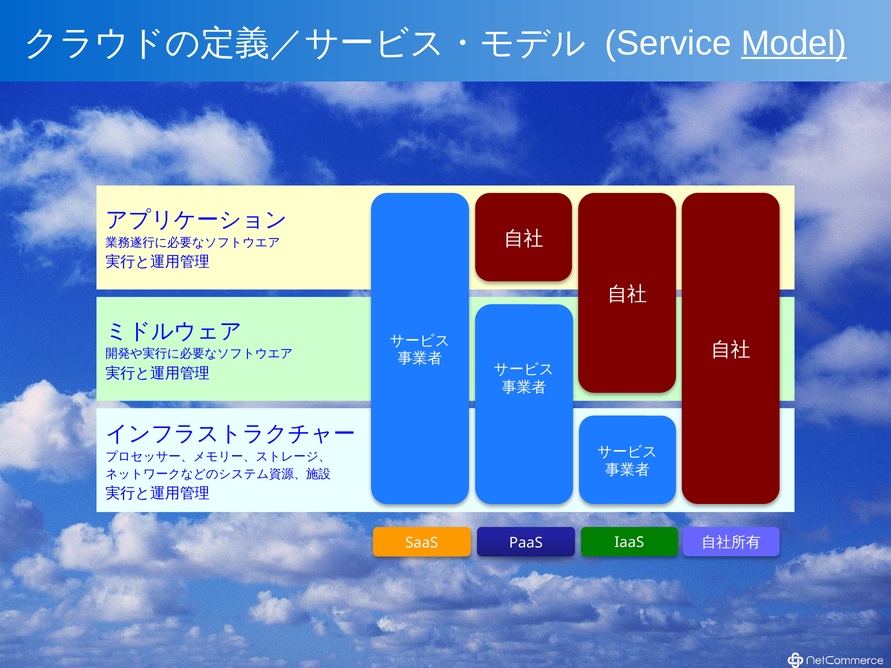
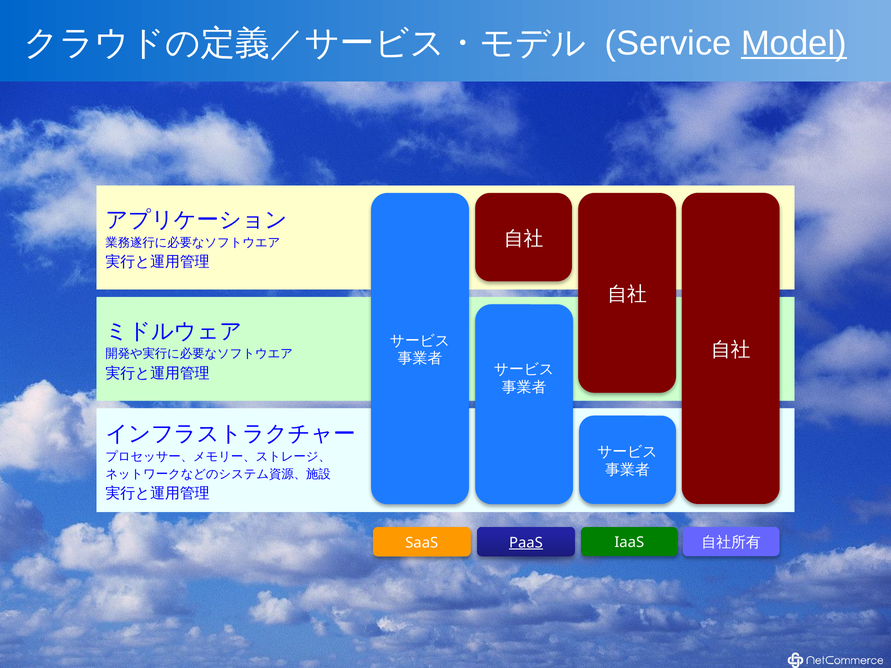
PaaS underline: none -> present
